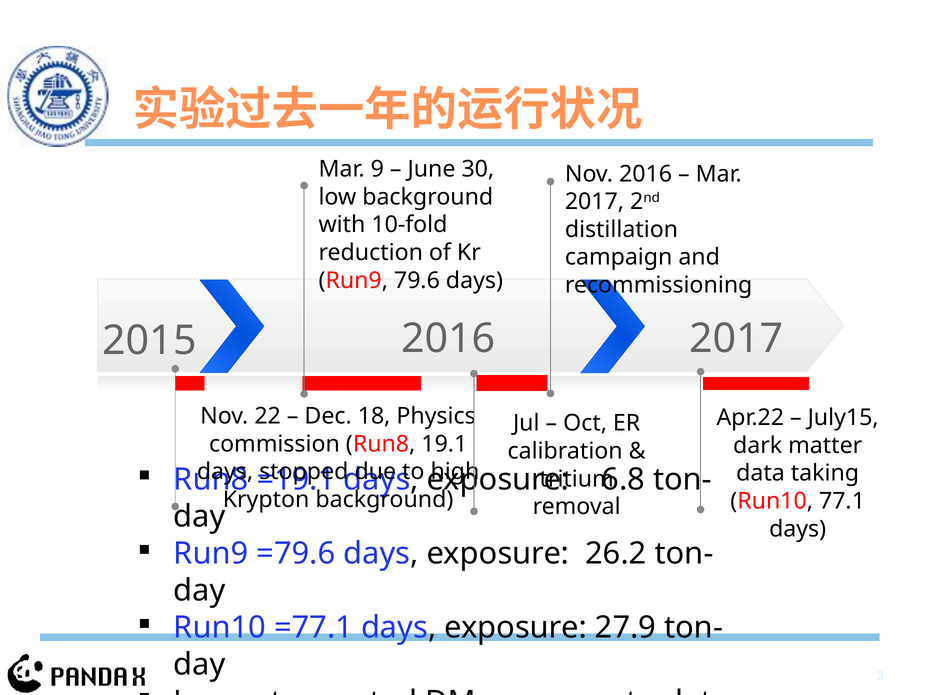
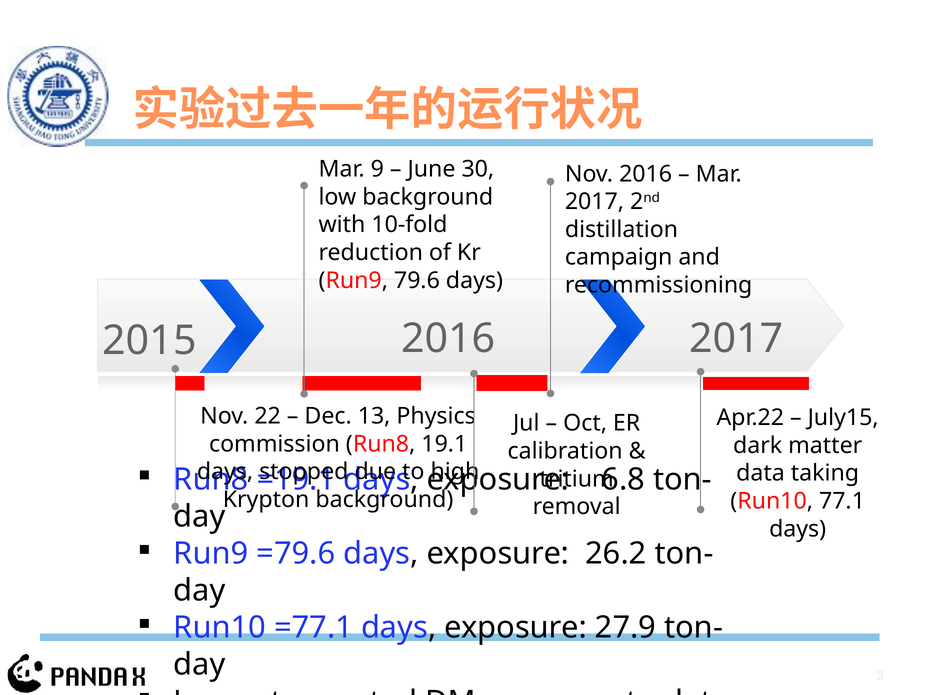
18: 18 -> 13
